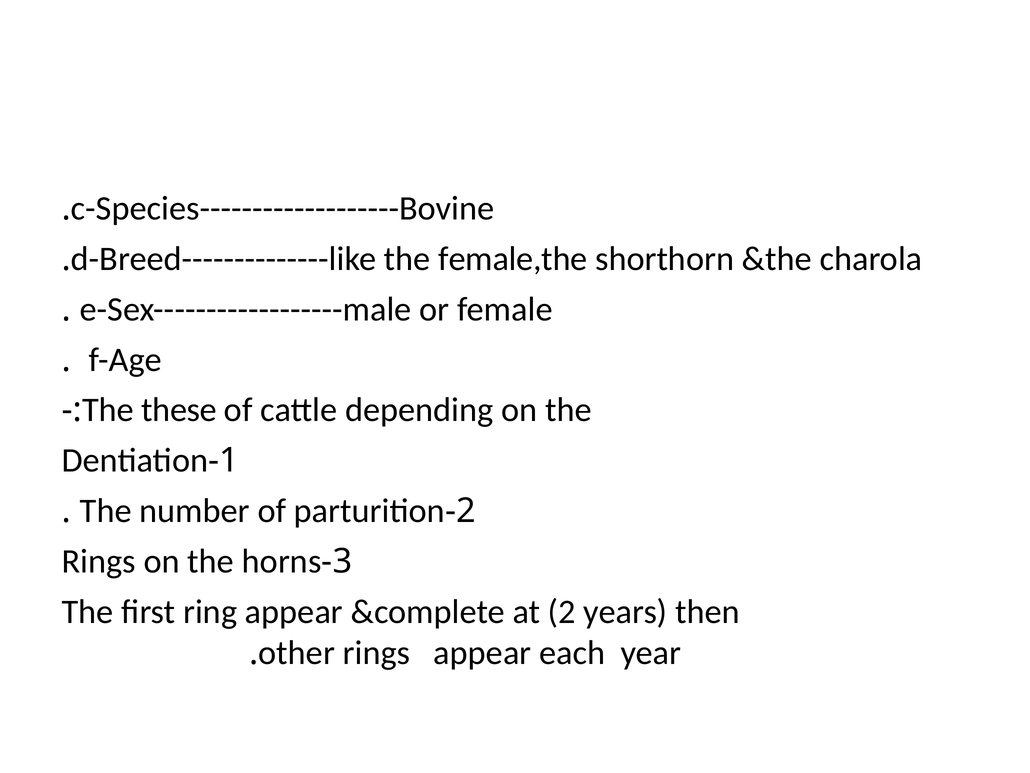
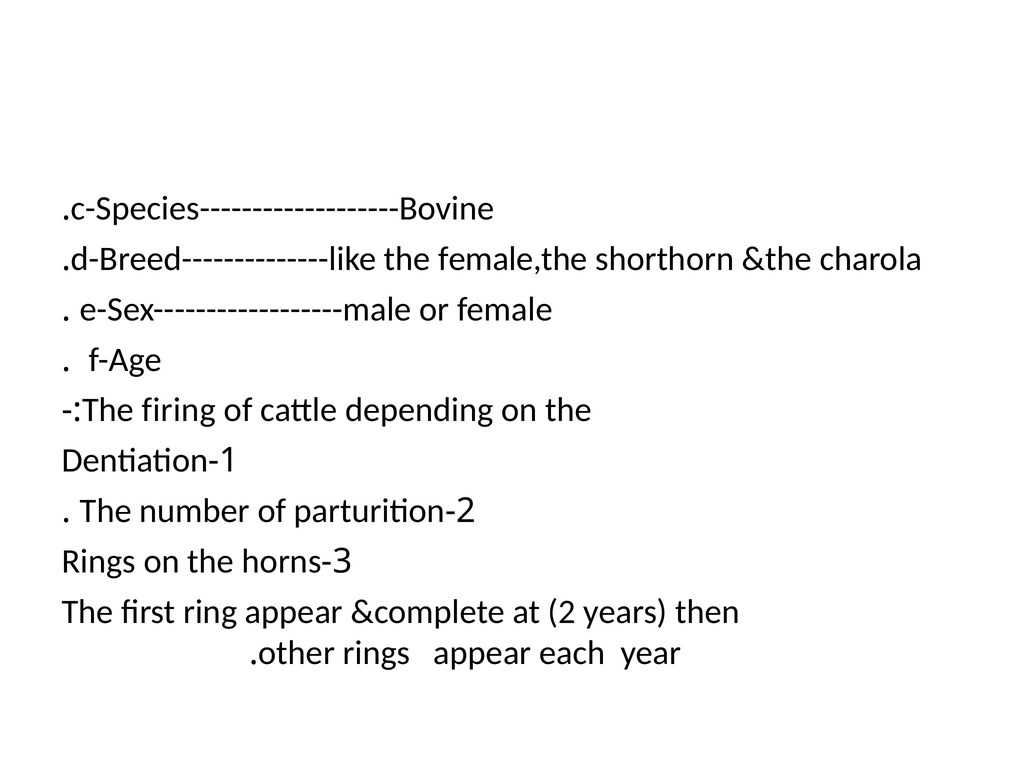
these: these -> firing
